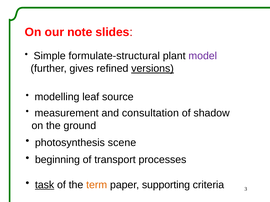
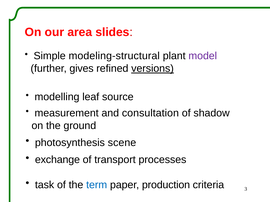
note: note -> area
formulate-structural: formulate-structural -> modeling-structural
beginning: beginning -> exchange
task underline: present -> none
term colour: orange -> blue
supporting: supporting -> production
